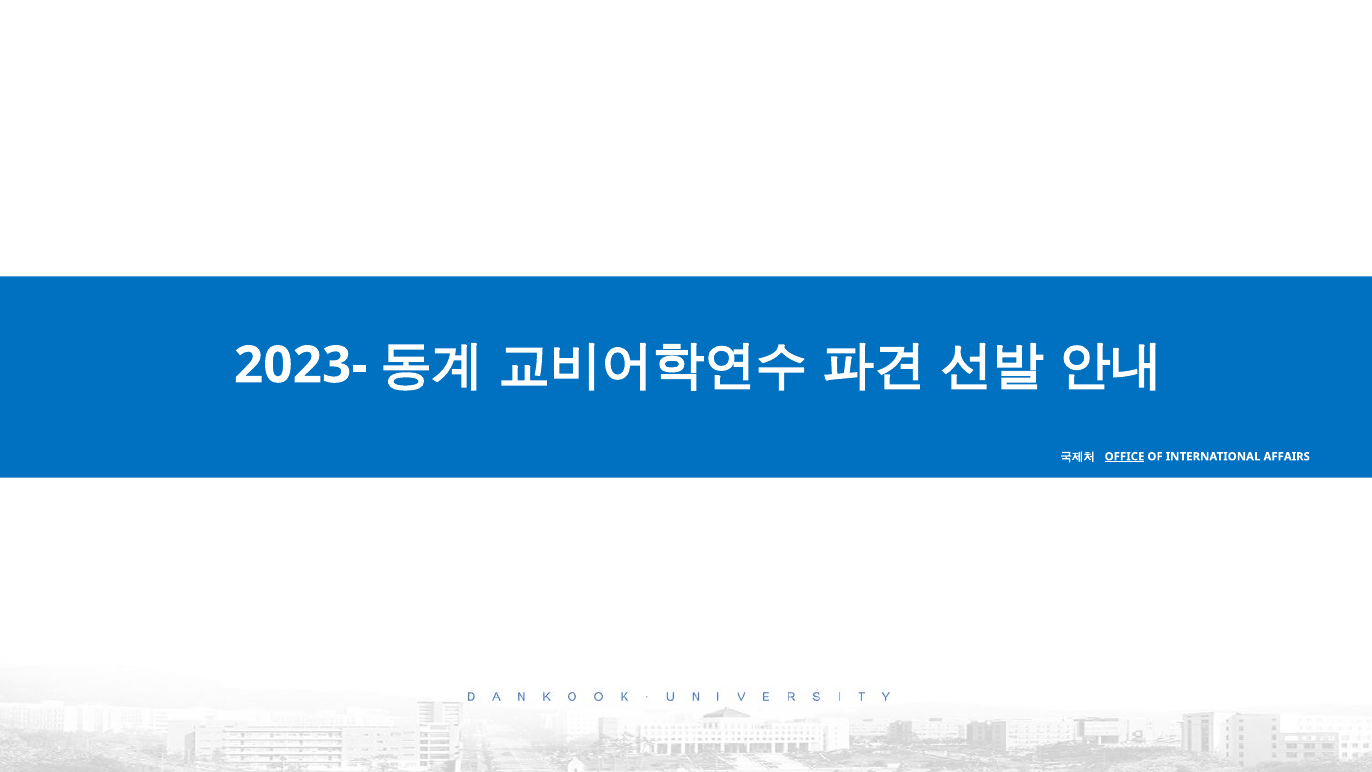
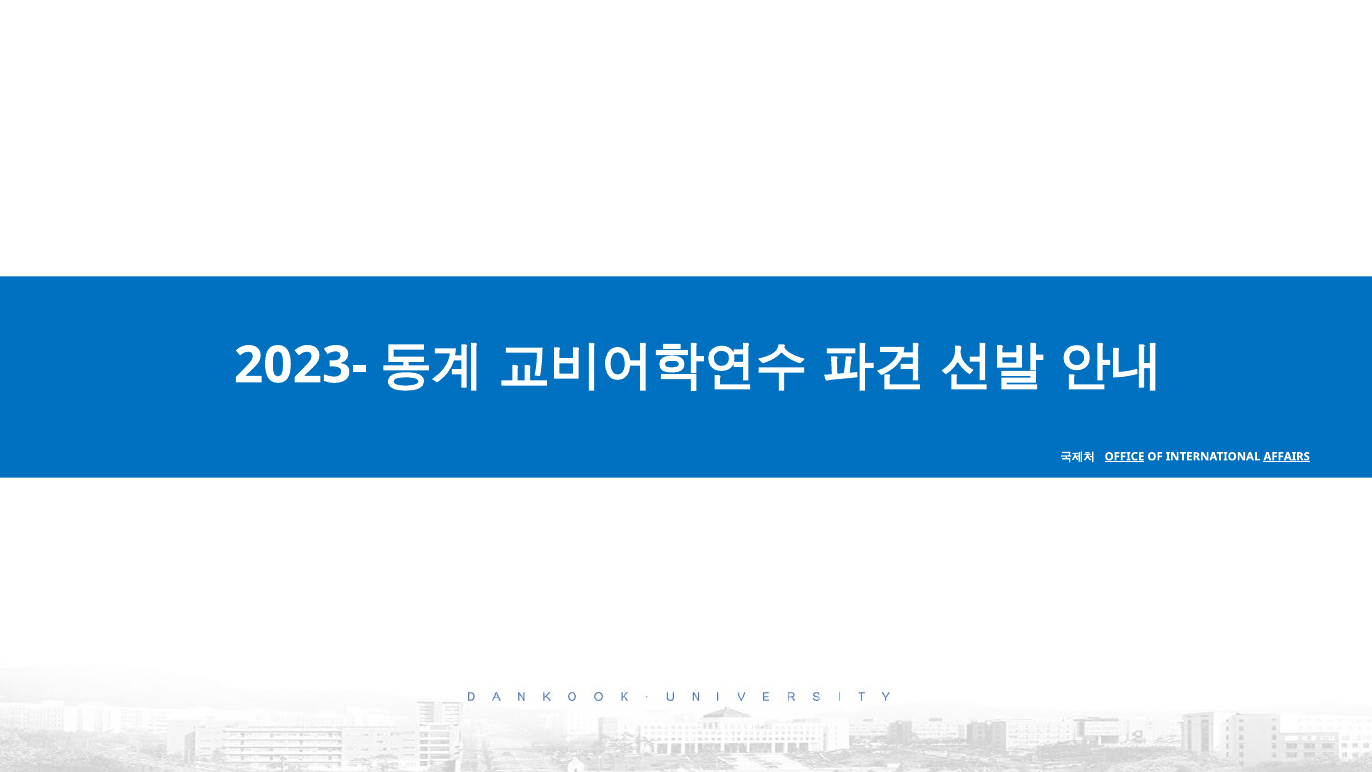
AFFAIRS underline: none -> present
